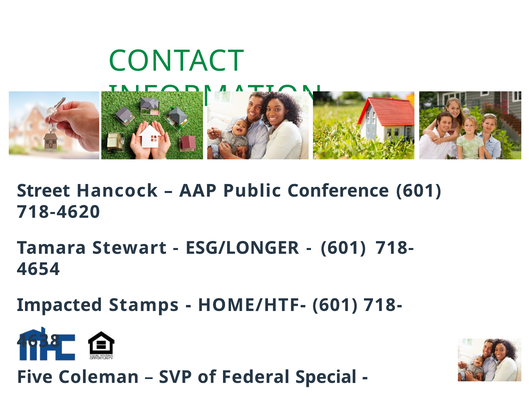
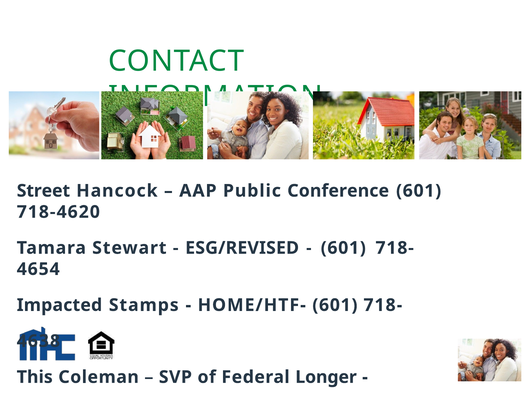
ESG/LONGER: ESG/LONGER -> ESG/REVISED
Five: Five -> This
Special: Special -> Longer
